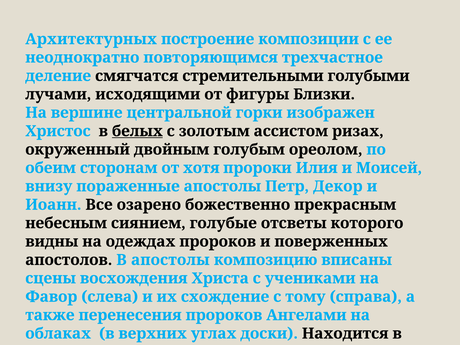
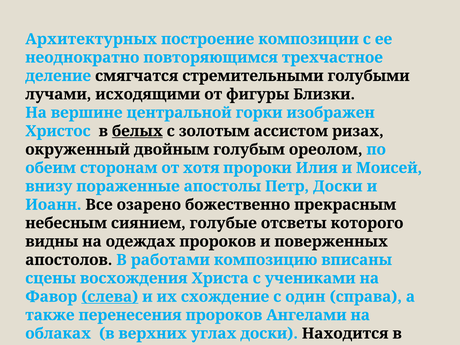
Петр Декор: Декор -> Доски
В апостолы: апостолы -> работами
слева underline: none -> present
тому: тому -> один
